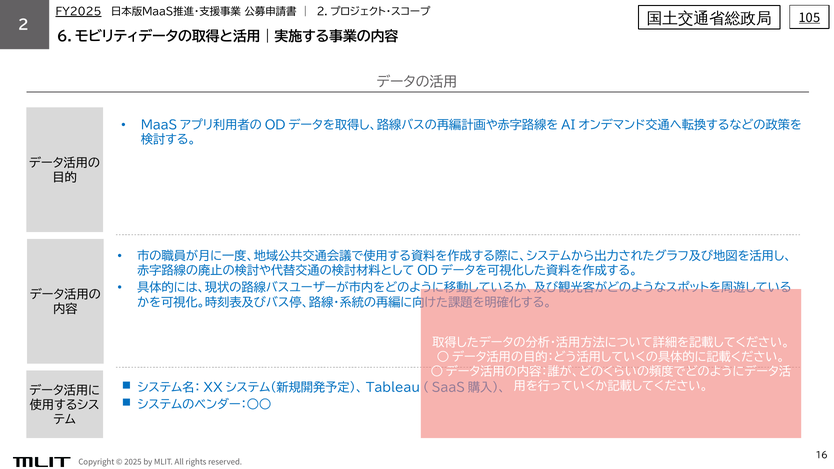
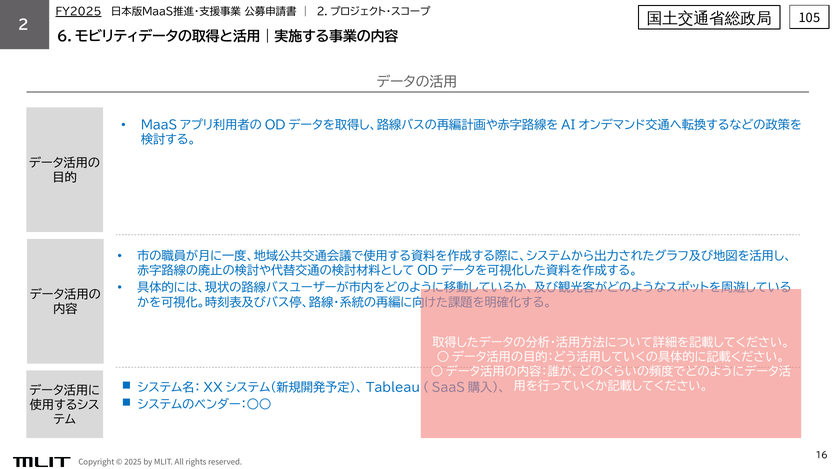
105 underline: present -> none
